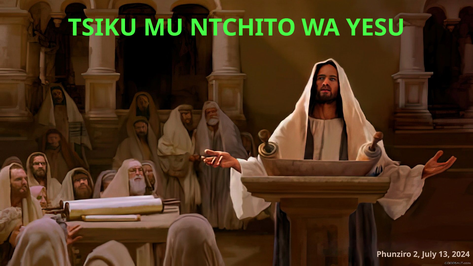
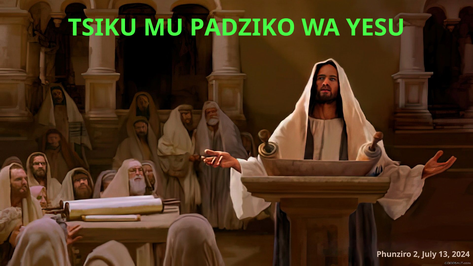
NTCHITO: NTCHITO -> PADZIKO
